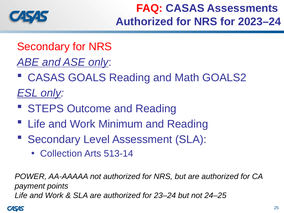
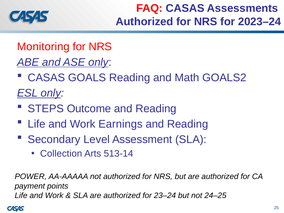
Secondary at (43, 47): Secondary -> Monitoring
Minimum: Minimum -> Earnings
